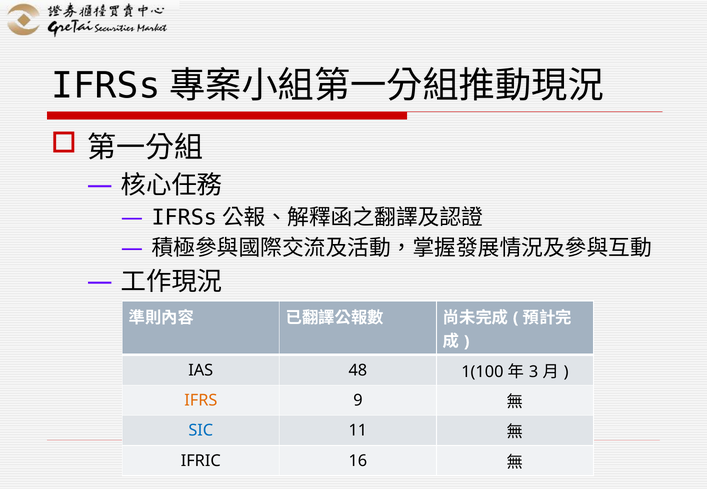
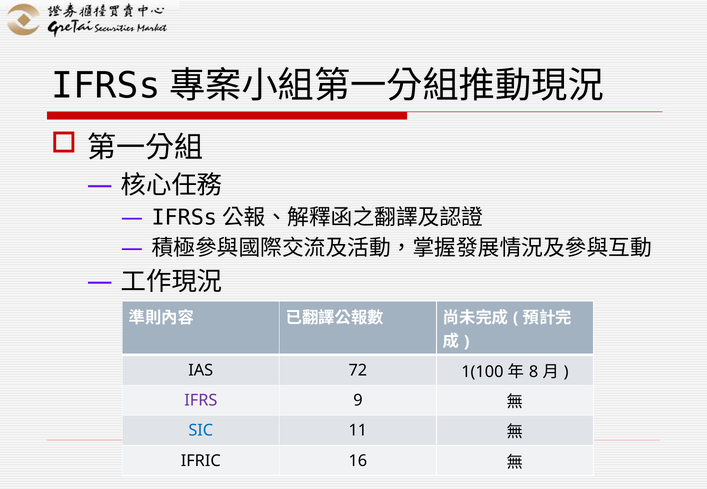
48: 48 -> 72
3: 3 -> 8
IFRS colour: orange -> purple
